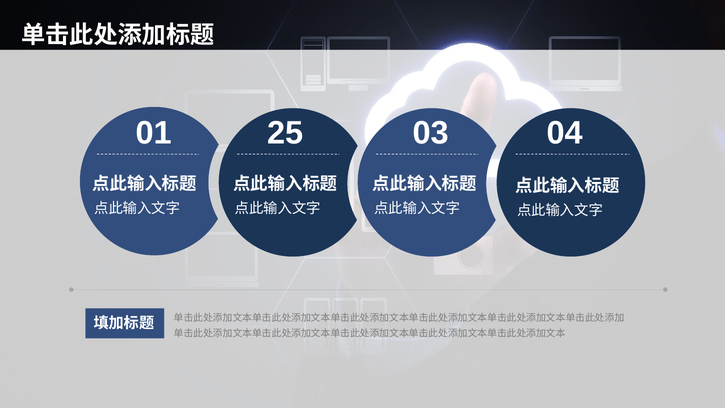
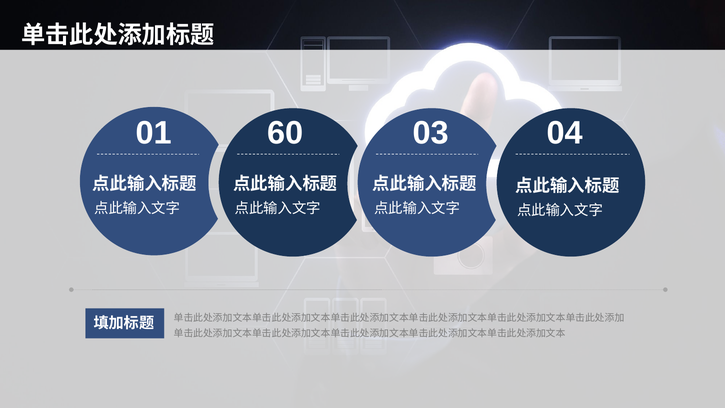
25: 25 -> 60
